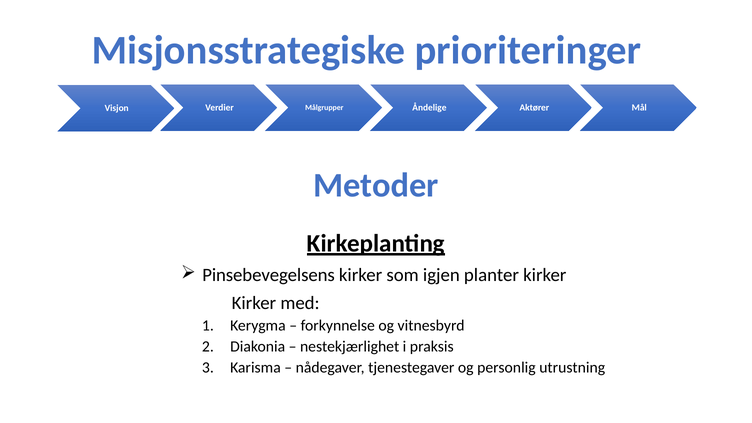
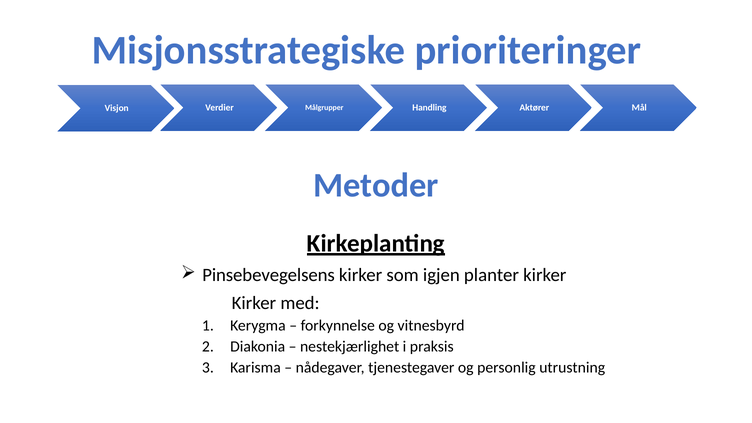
Åndelige: Åndelige -> Handling
